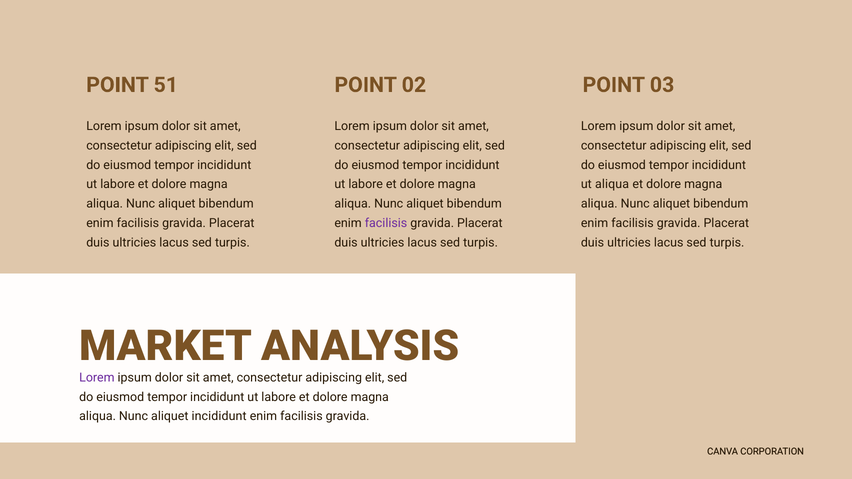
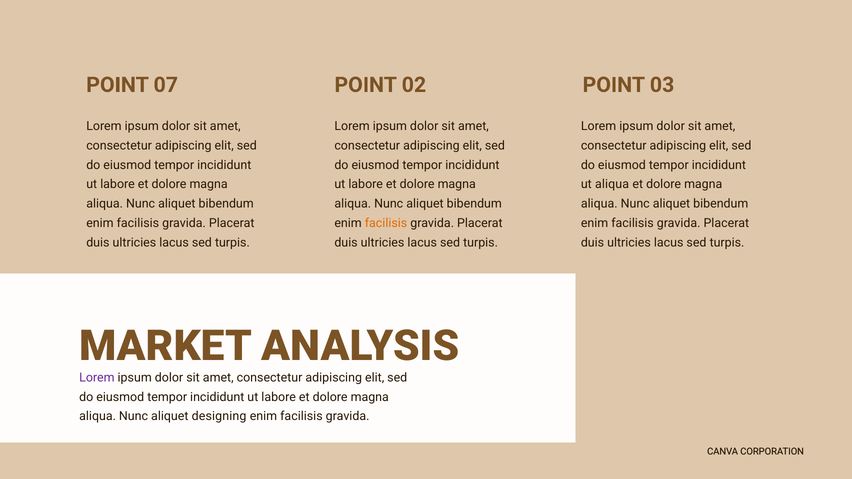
51: 51 -> 07
facilisis at (386, 223) colour: purple -> orange
aliquet incididunt: incididunt -> designing
